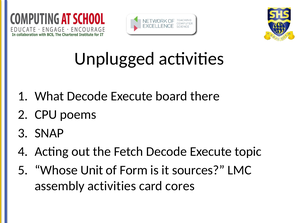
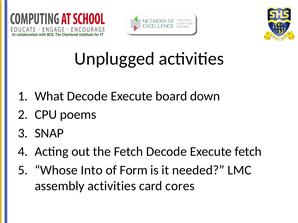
there: there -> down
Execute topic: topic -> fetch
Unit: Unit -> Into
sources: sources -> needed
